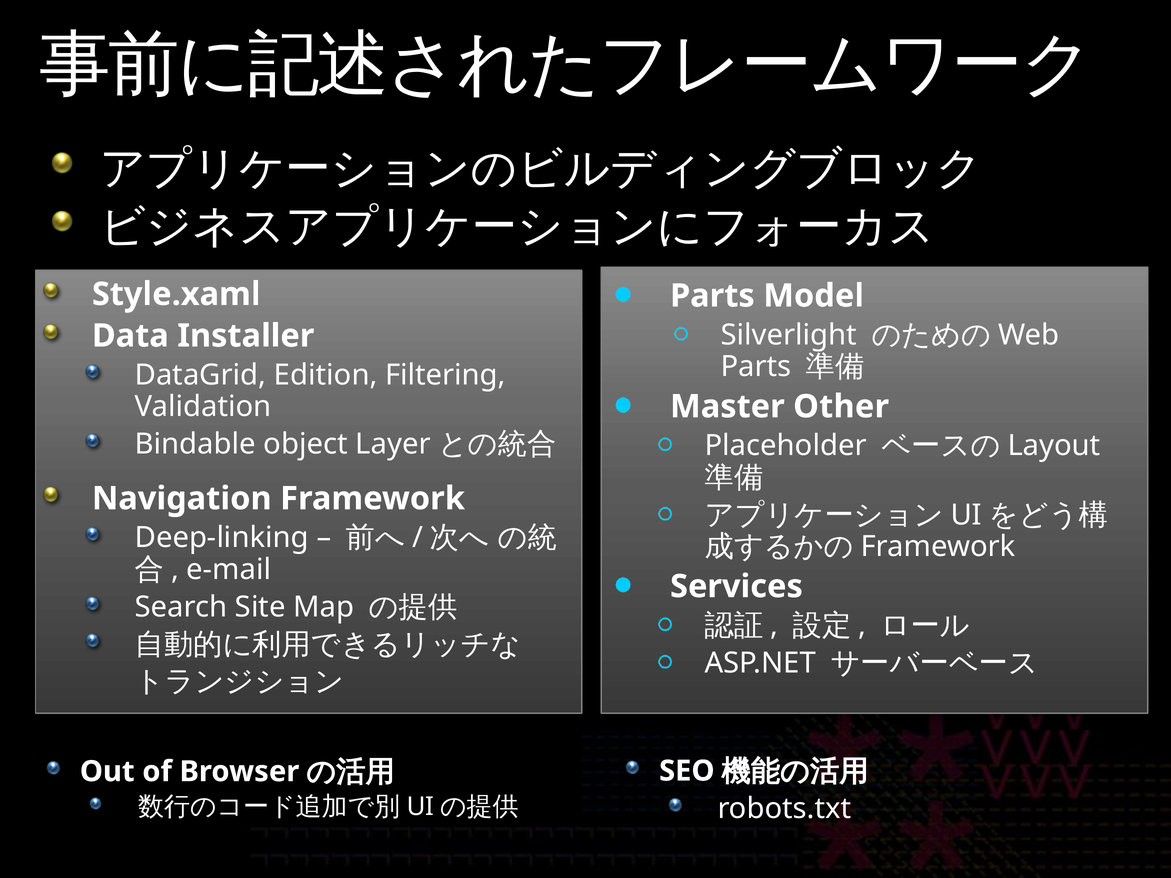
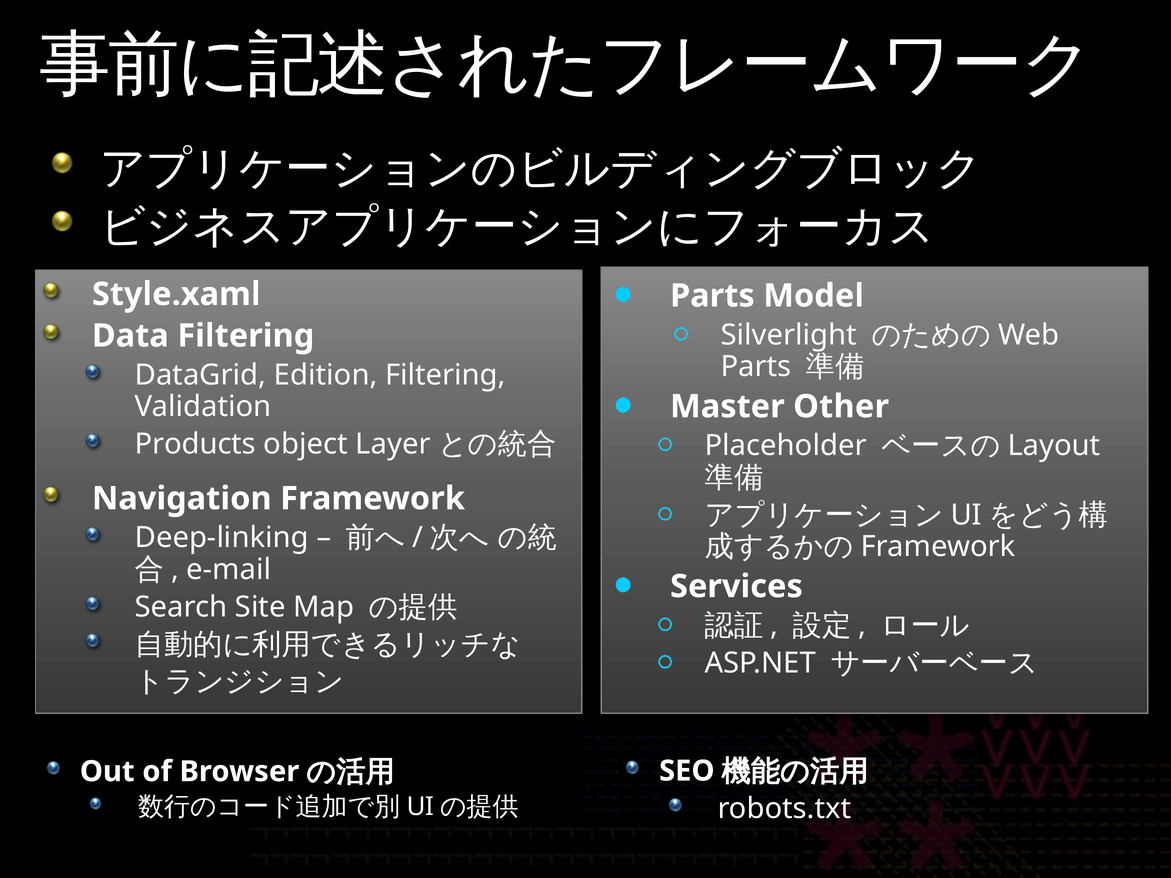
Data Installer: Installer -> Filtering
Bindable: Bindable -> Products
